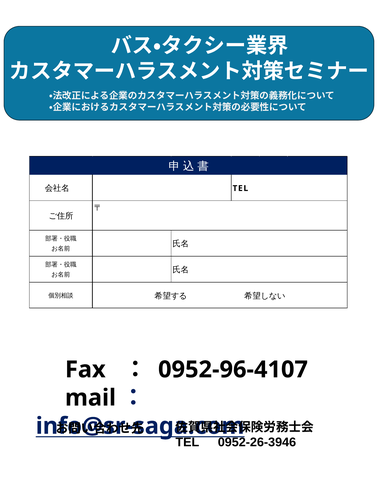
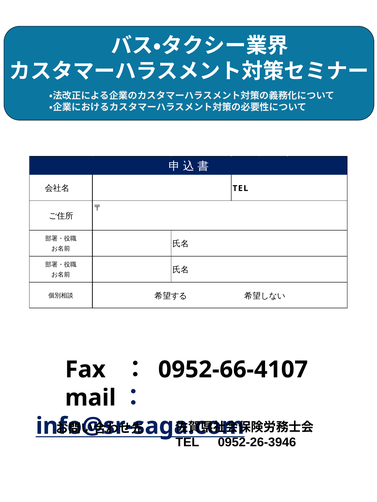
0952-96-4107: 0952-96-4107 -> 0952-66-4107
